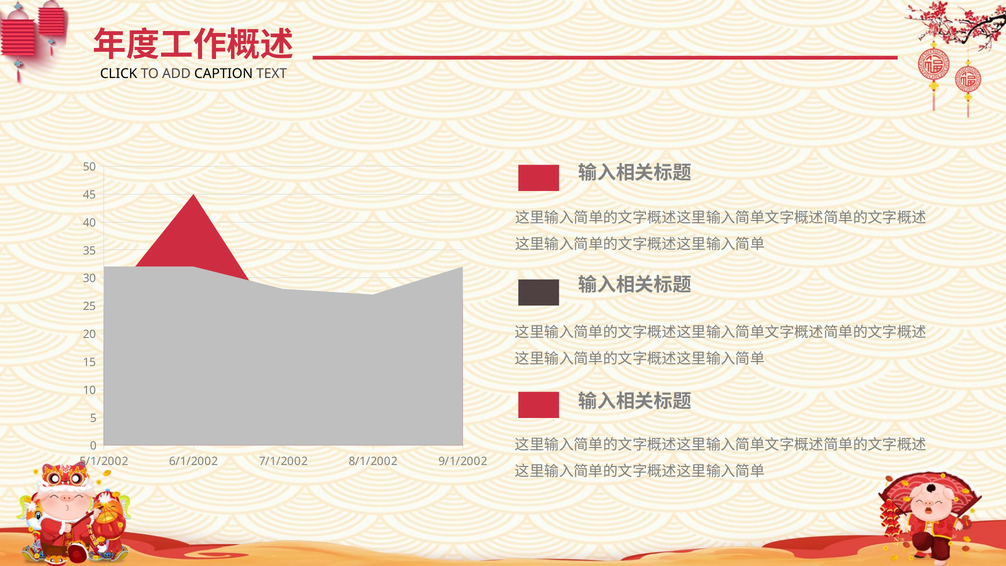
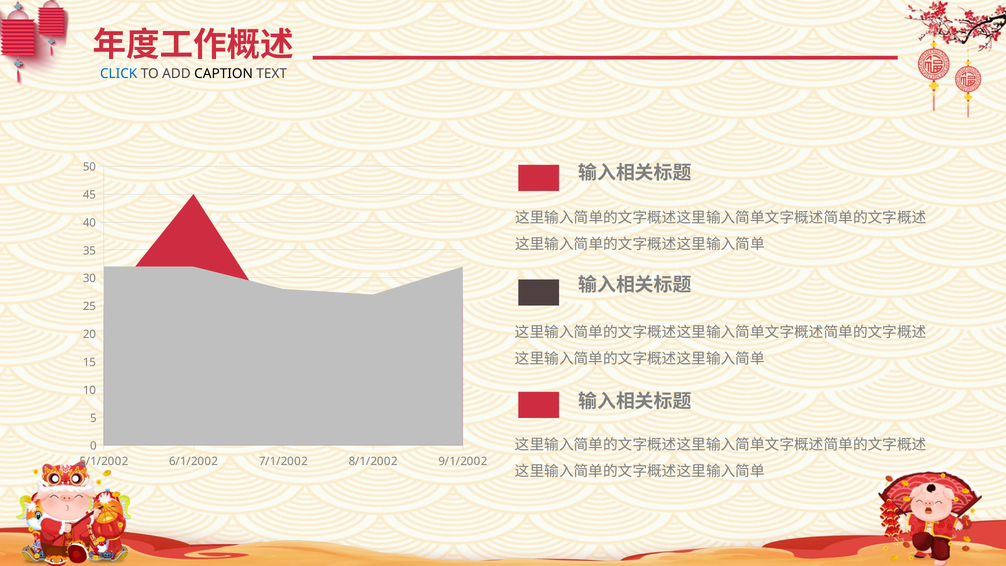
CLICK colour: black -> blue
